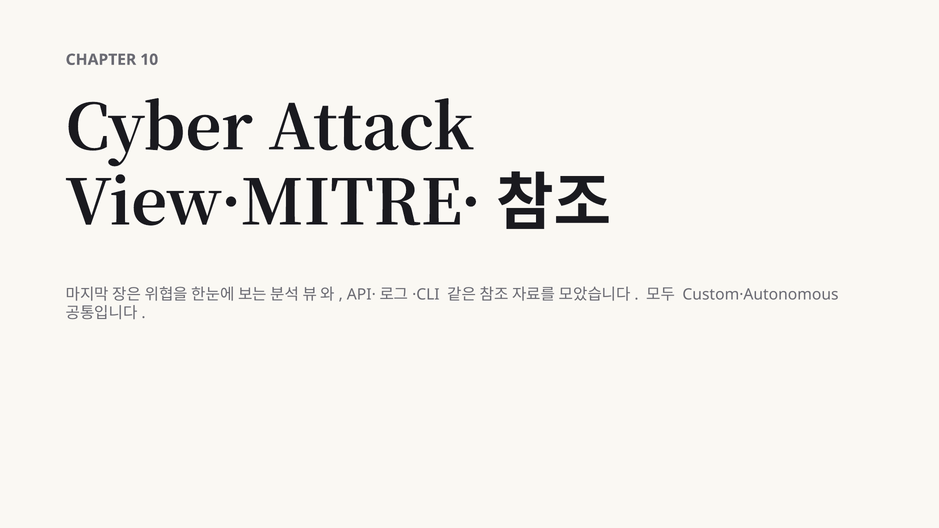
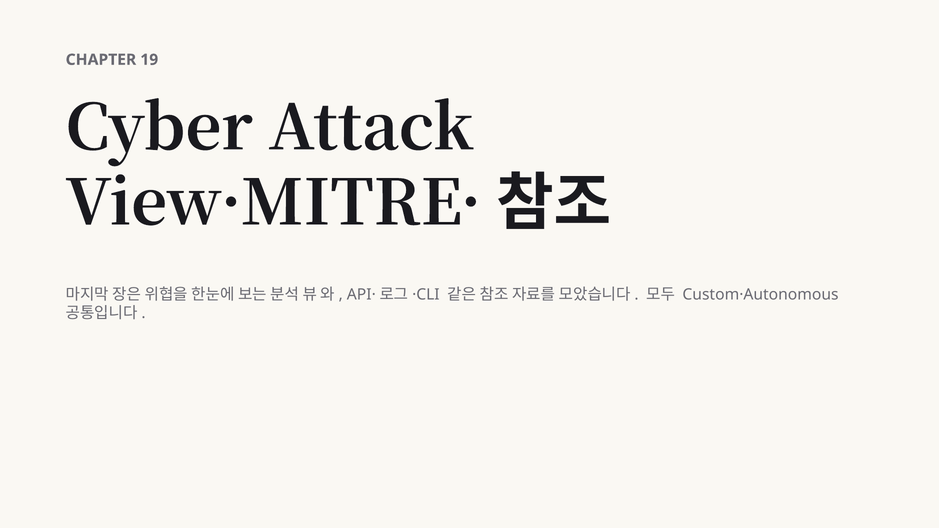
10: 10 -> 19
